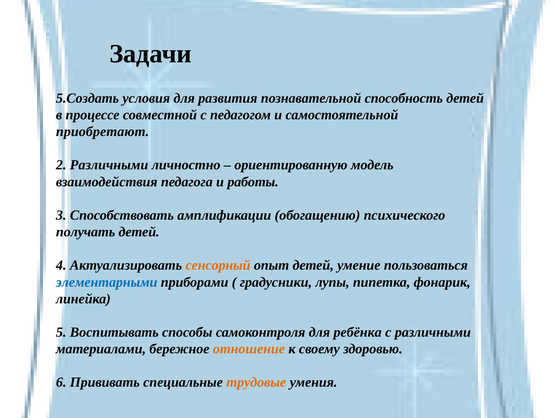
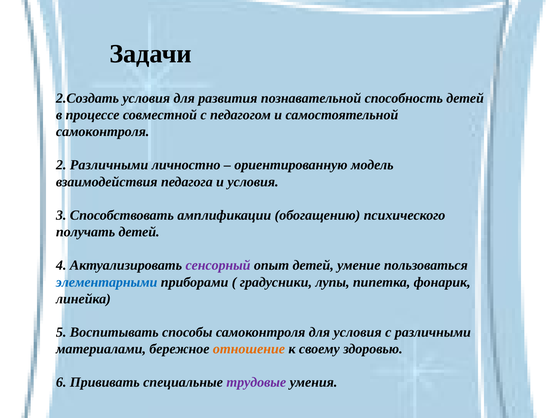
5.Создать: 5.Создать -> 2.Создать
приобретают at (103, 132): приобретают -> самоконтроля
и работы: работы -> условия
сенсорный colour: orange -> purple
для ребёнка: ребёнка -> условия
трудовые colour: orange -> purple
